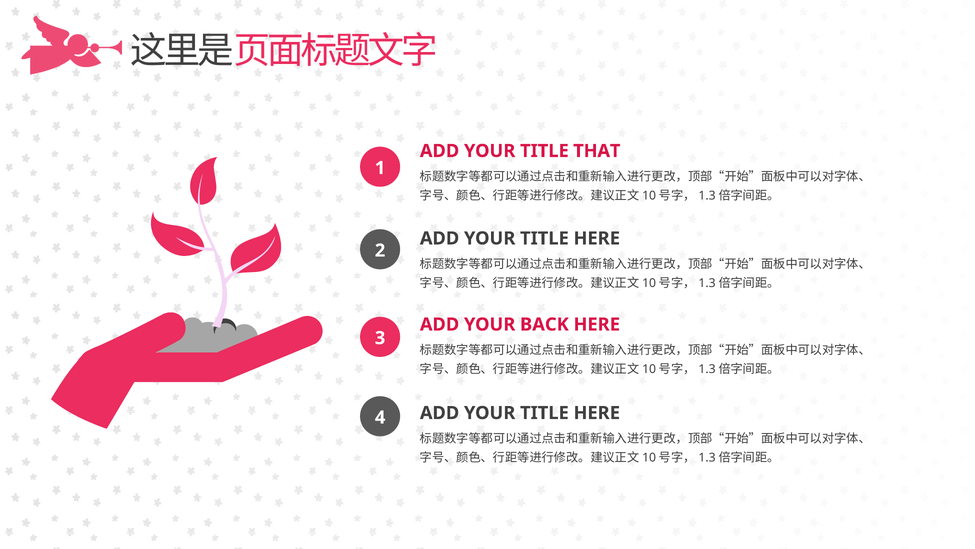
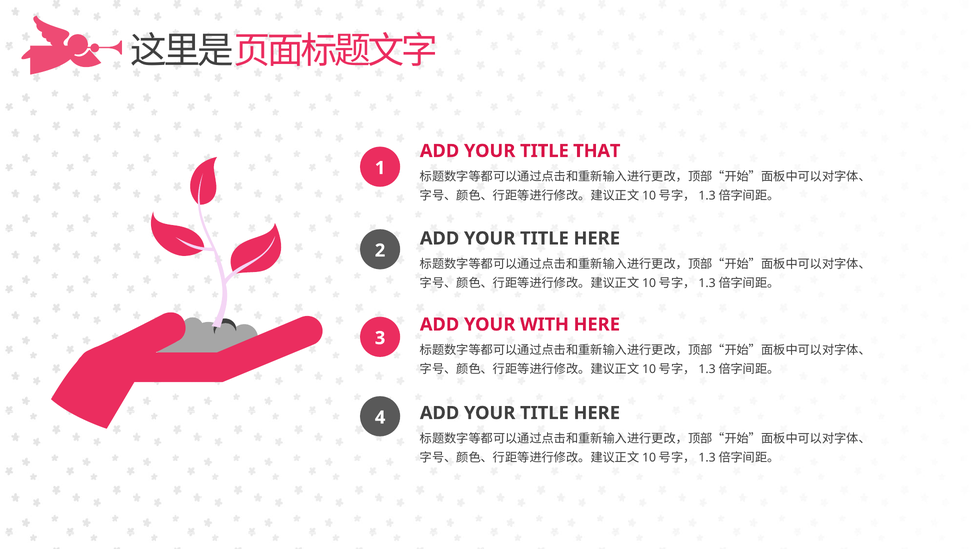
BACK: BACK -> WITH
